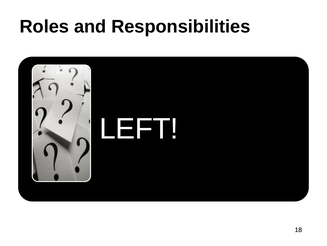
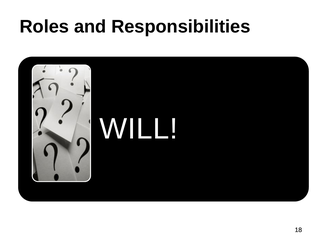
LEFT: LEFT -> WILL
